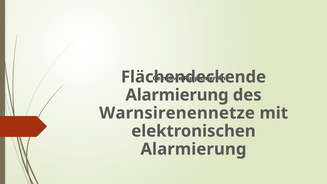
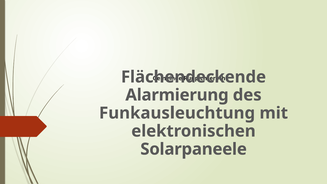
Warnsirenennetze: Warnsirenennetze -> Funkausleuchtung
Alarmierung at (193, 149): Alarmierung -> Solarpaneele
